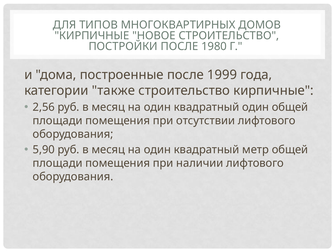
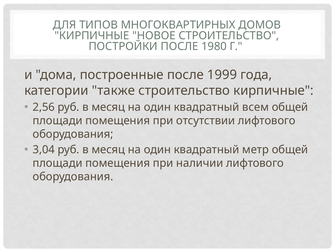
квадратный один: один -> всем
5,90: 5,90 -> 3,04
